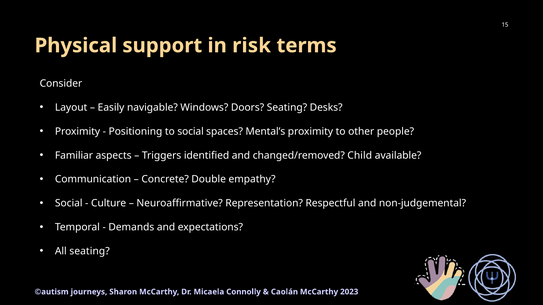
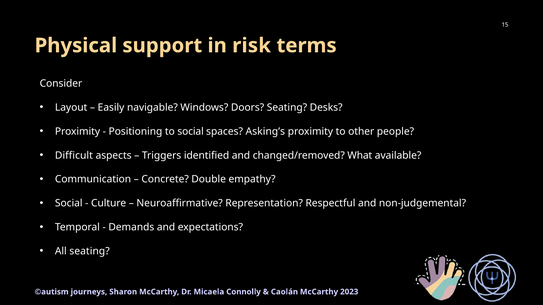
Mental’s: Mental’s -> Asking’s
Familiar: Familiar -> Difficult
Child: Child -> What
